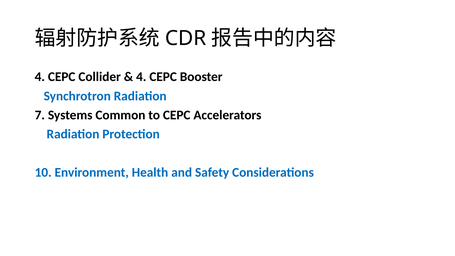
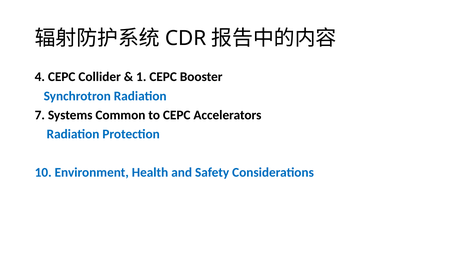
4 at (141, 77): 4 -> 1
